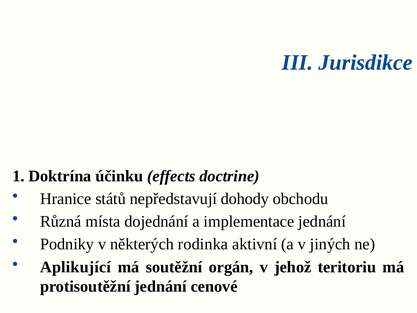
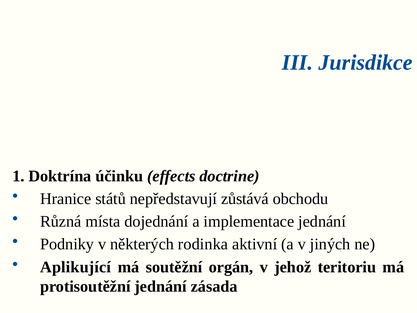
dohody: dohody -> zůstává
cenové: cenové -> zásada
